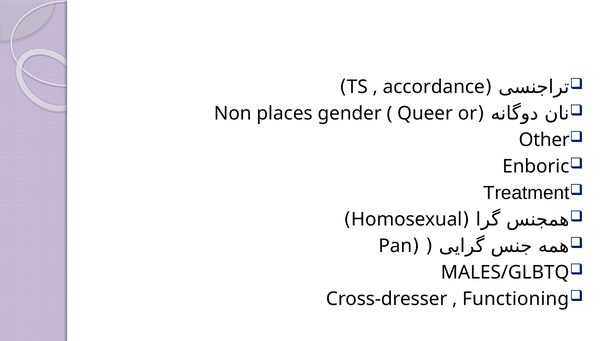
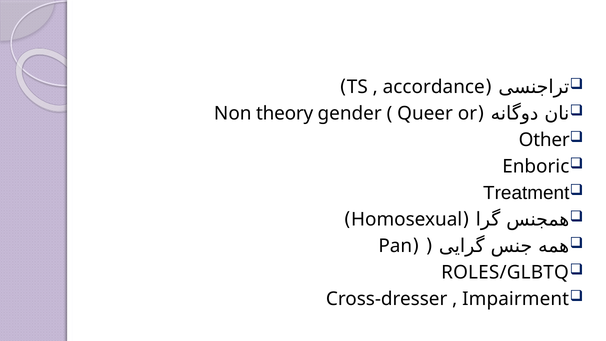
places: places -> theory
MALES/GLBTQ: MALES/GLBTQ -> ROLES/GLBTQ
Functioning: Functioning -> Impairment
